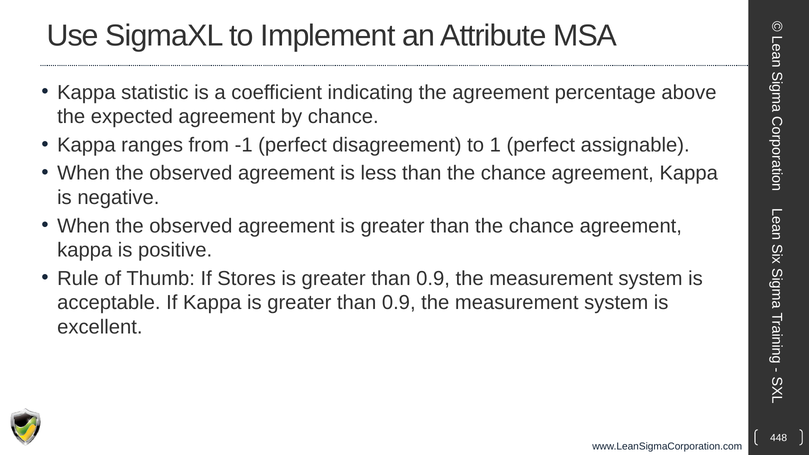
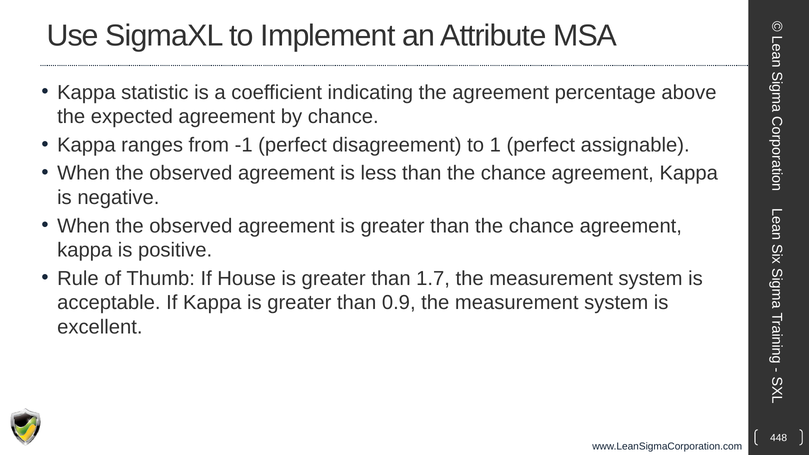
Stores: Stores -> House
0.9 at (433, 278): 0.9 -> 1.7
